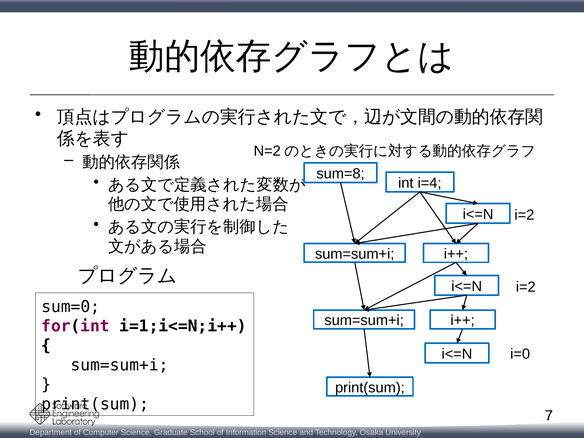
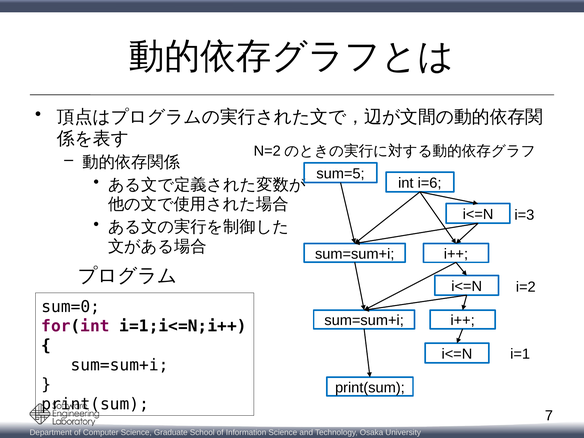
sum=8: sum=8 -> sum=5
i=4: i=4 -> i=6
i=2 at (524, 215): i=2 -> i=3
i=0: i=0 -> i=1
